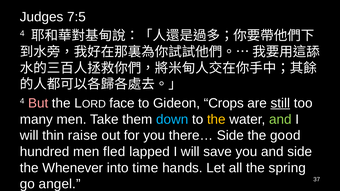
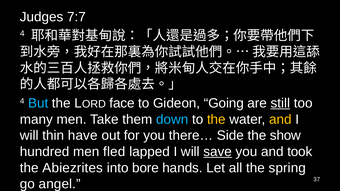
7:5: 7:5 -> 7:7
But colour: pink -> light blue
Crops: Crops -> Going
and at (280, 119) colour: light green -> yellow
raise: raise -> have
good: good -> show
save underline: none -> present
and side: side -> took
Whenever: Whenever -> Abiezrites
time: time -> bore
